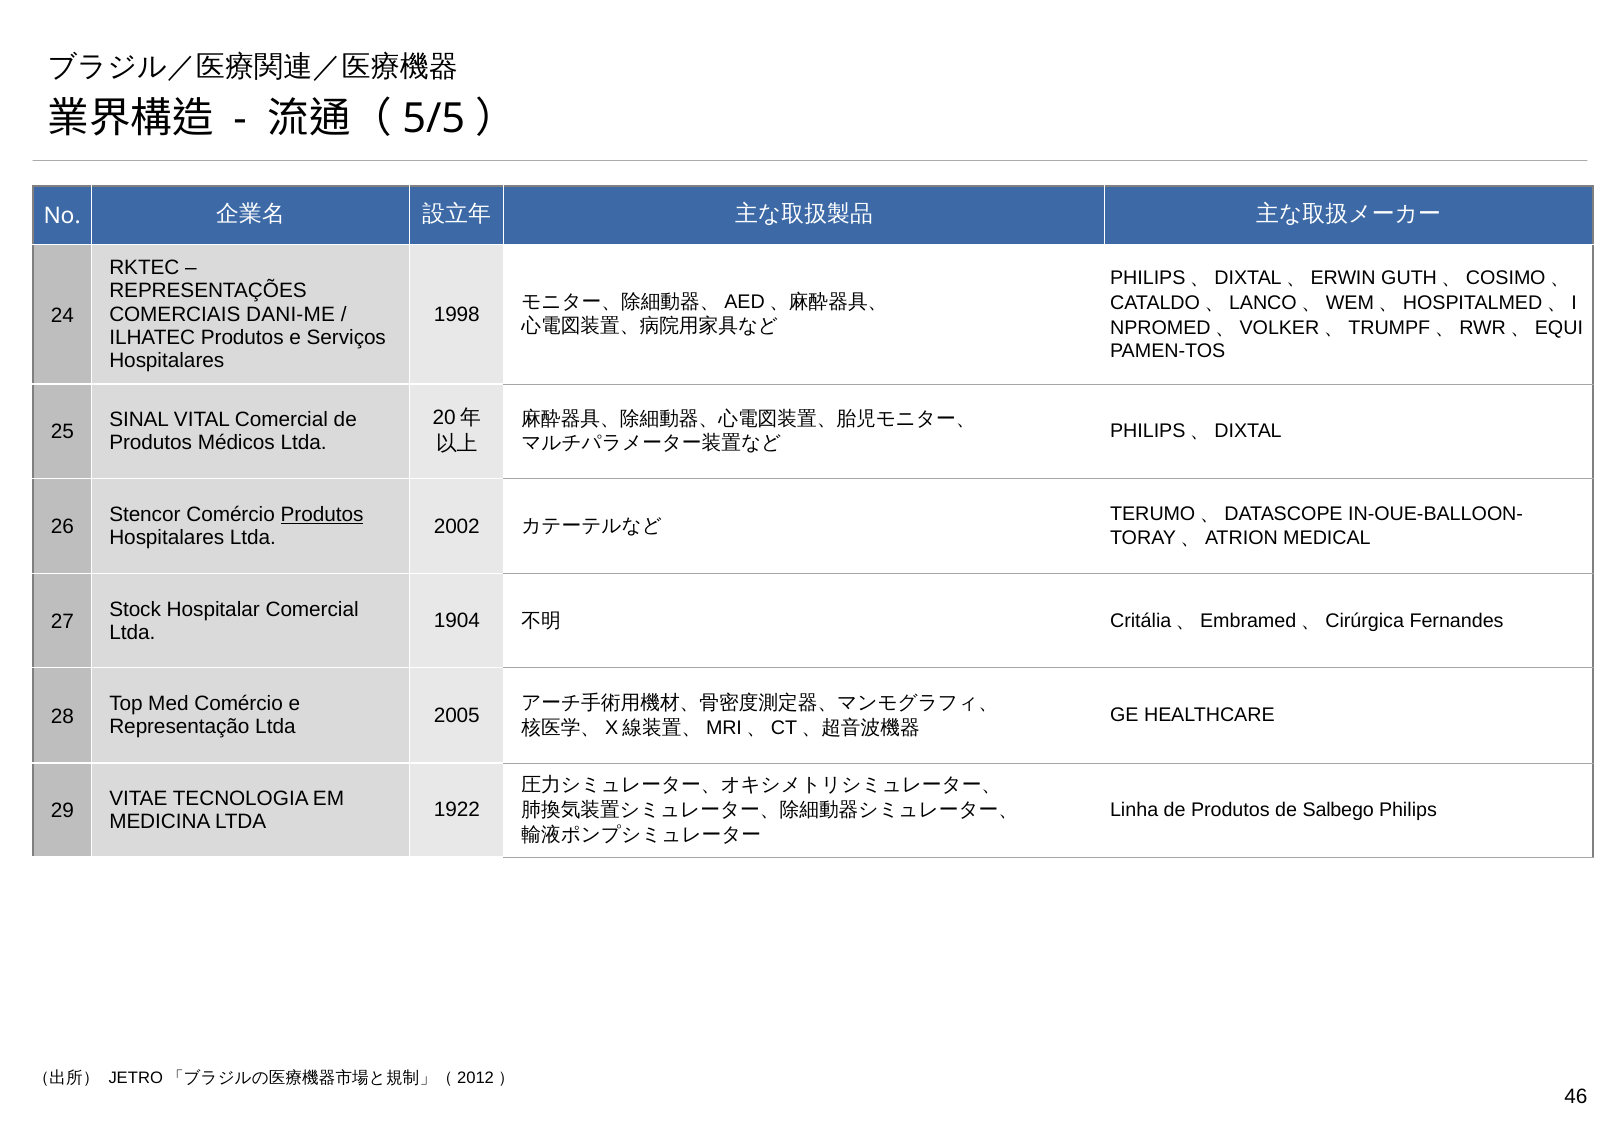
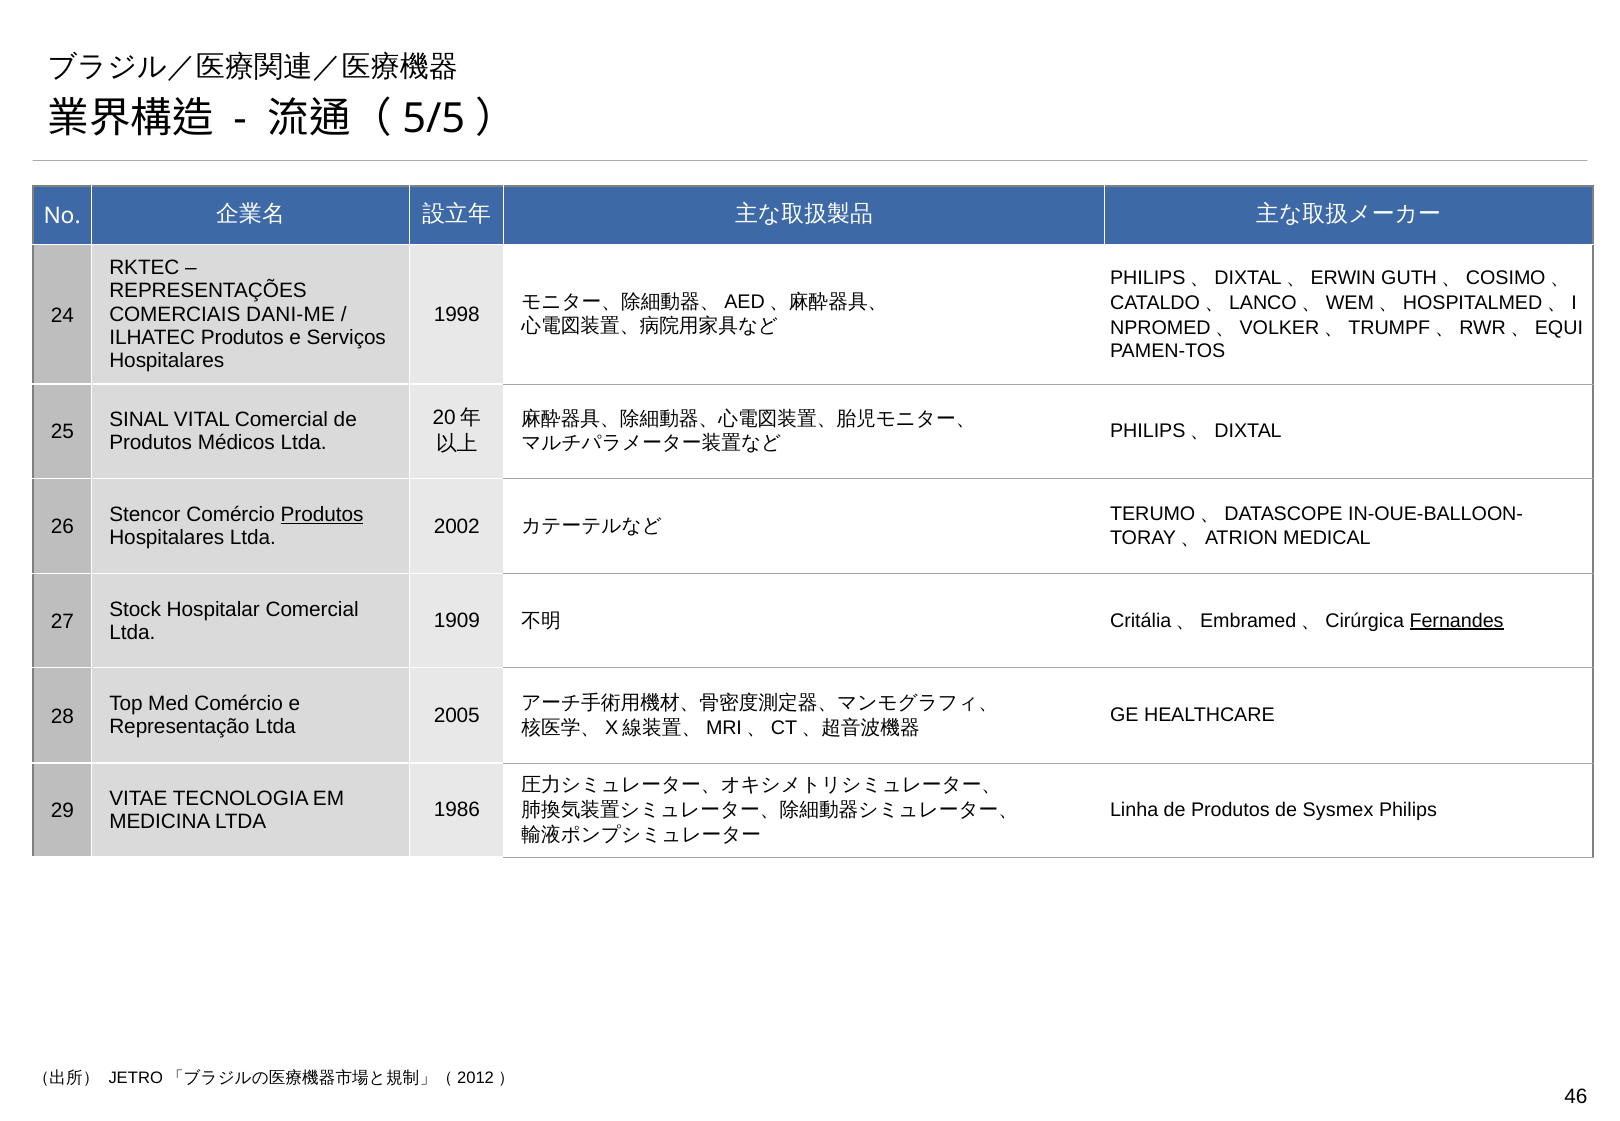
1904: 1904 -> 1909
Fernandes underline: none -> present
1922: 1922 -> 1986
Salbego: Salbego -> Sysmex
